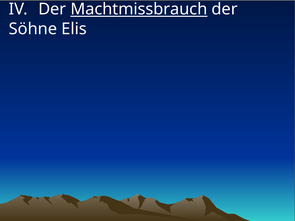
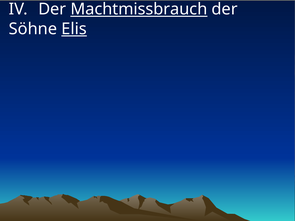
Elis underline: none -> present
